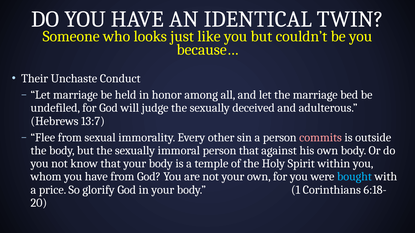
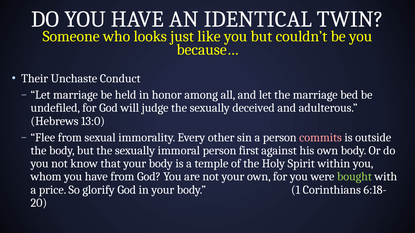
13:7: 13:7 -> 13:0
person that: that -> first
bought colour: light blue -> light green
